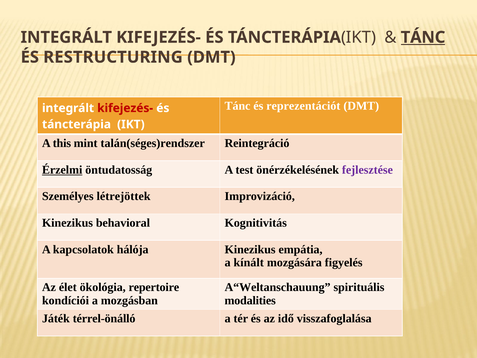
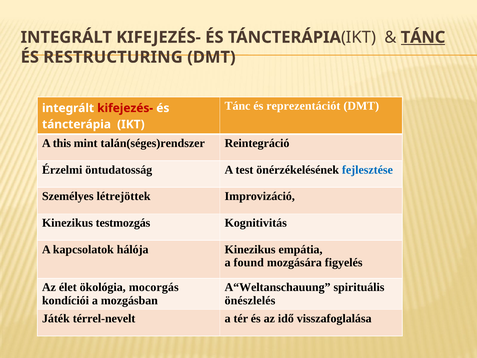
Érzelmi underline: present -> none
fejlesztése colour: purple -> blue
behavioral: behavioral -> testmozgás
kínált: kínált -> found
repertoire: repertoire -> mocorgás
modalities: modalities -> önészlelés
térrel-önálló: térrel-önálló -> térrel-nevelt
